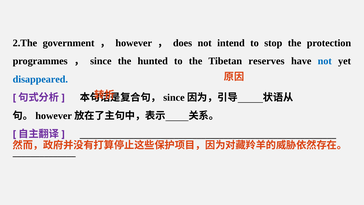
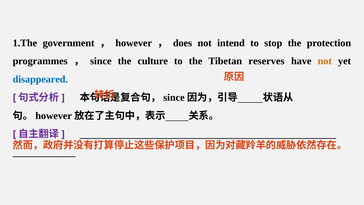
2.The: 2.The -> 1.The
hunted: hunted -> culture
not at (325, 61) colour: blue -> orange
